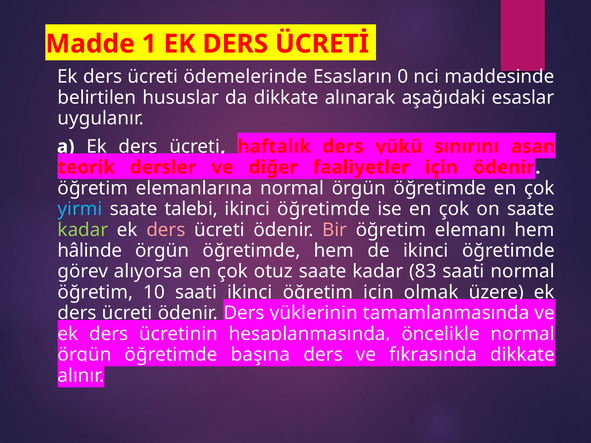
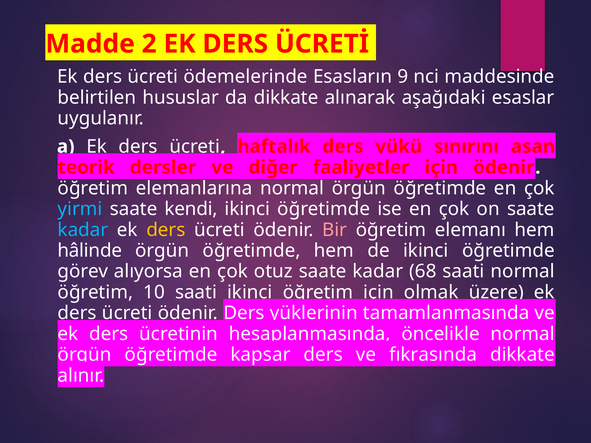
1: 1 -> 2
0: 0 -> 9
talebi: talebi -> kendi
kadar at (83, 230) colour: light green -> light blue
ders at (166, 230) colour: pink -> yellow
83: 83 -> 68
başına: başına -> kapsar
